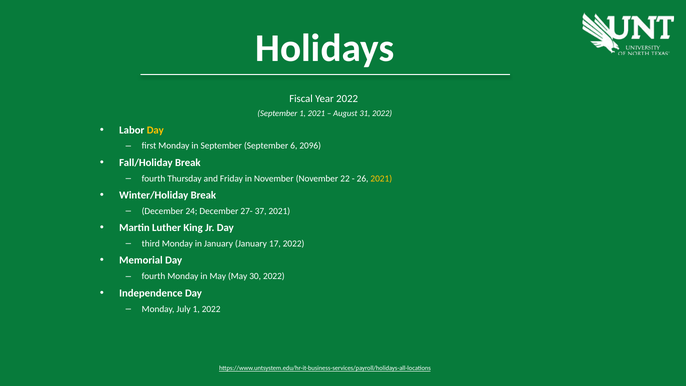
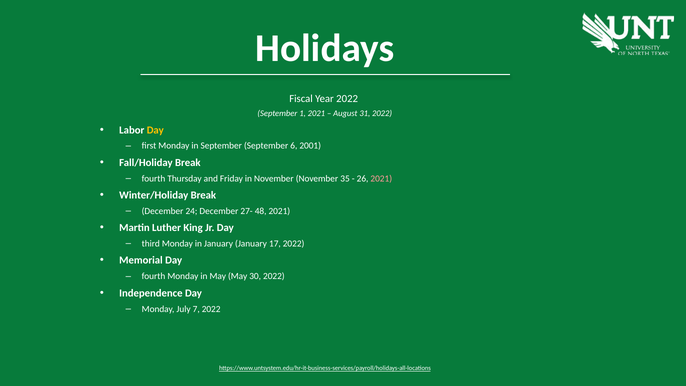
2096: 2096 -> 2001
22: 22 -> 35
2021 at (381, 178) colour: yellow -> pink
37: 37 -> 48
July 1: 1 -> 7
